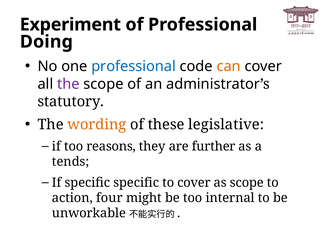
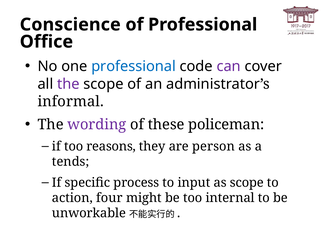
Experiment: Experiment -> Conscience
Doing: Doing -> Office
can colour: orange -> purple
statutory: statutory -> informal
wording colour: orange -> purple
legislative: legislative -> policeman
further: further -> person
specific specific: specific -> process
to cover: cover -> input
